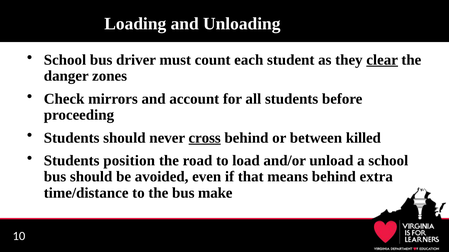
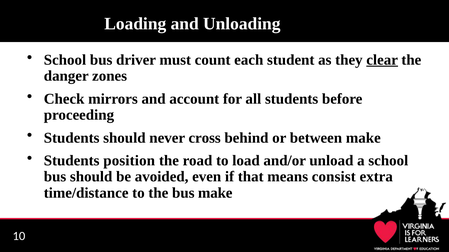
cross underline: present -> none
between killed: killed -> make
means behind: behind -> consist
